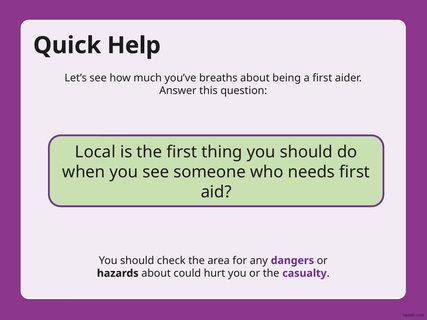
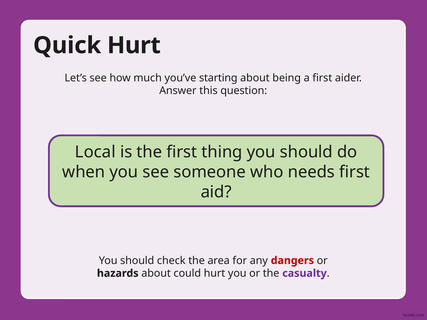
Quick Help: Help -> Hurt
breaths: breaths -> starting
dangers colour: purple -> red
